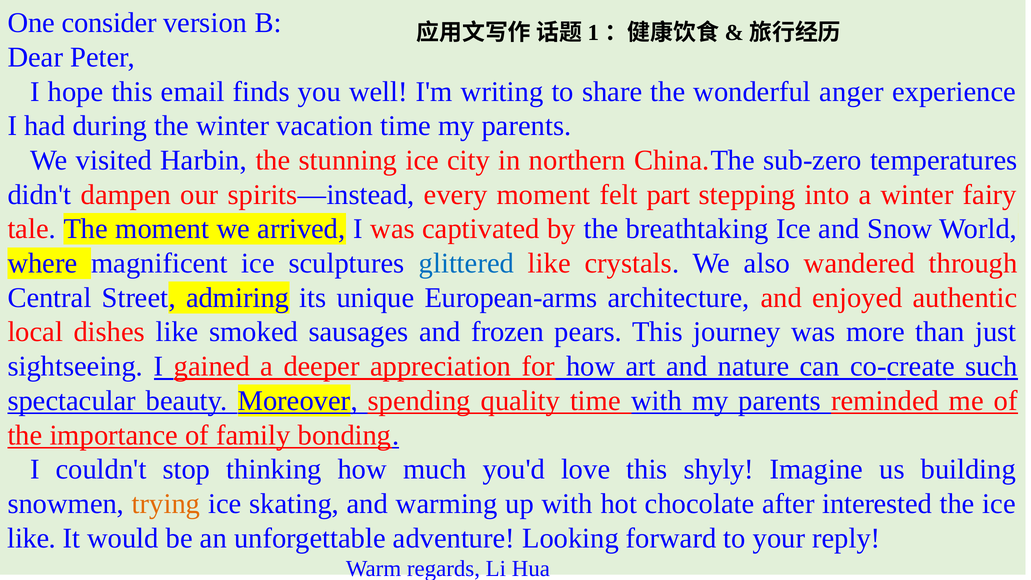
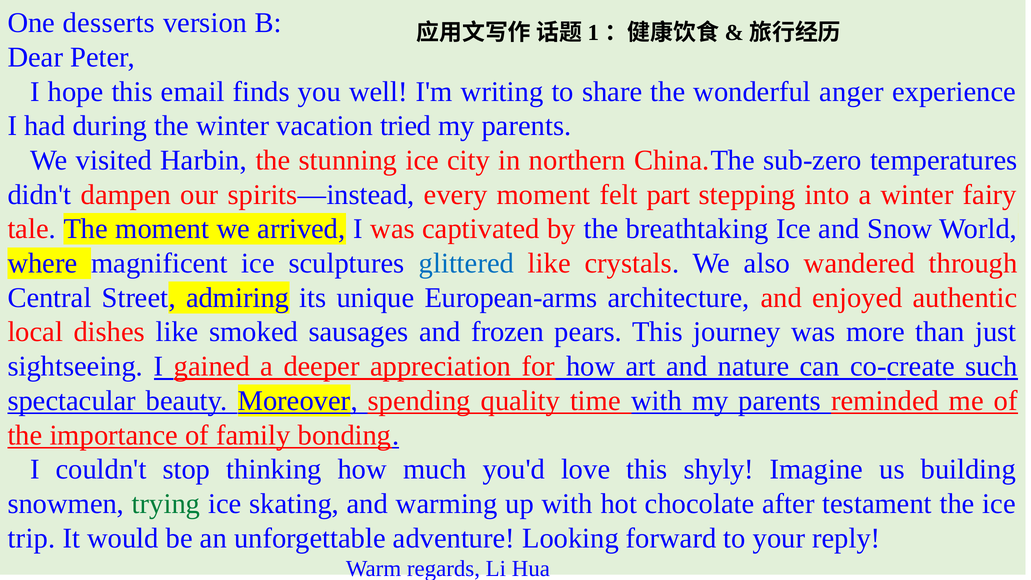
consider: consider -> desserts
vacation time: time -> tried
trying colour: orange -> green
interested: interested -> testament
like at (32, 538): like -> trip
